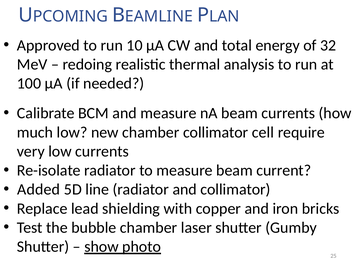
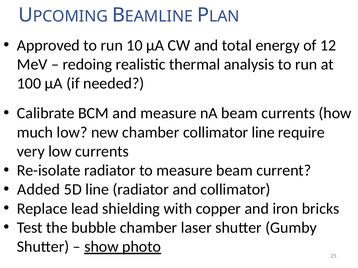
32: 32 -> 12
collimator cell: cell -> line
